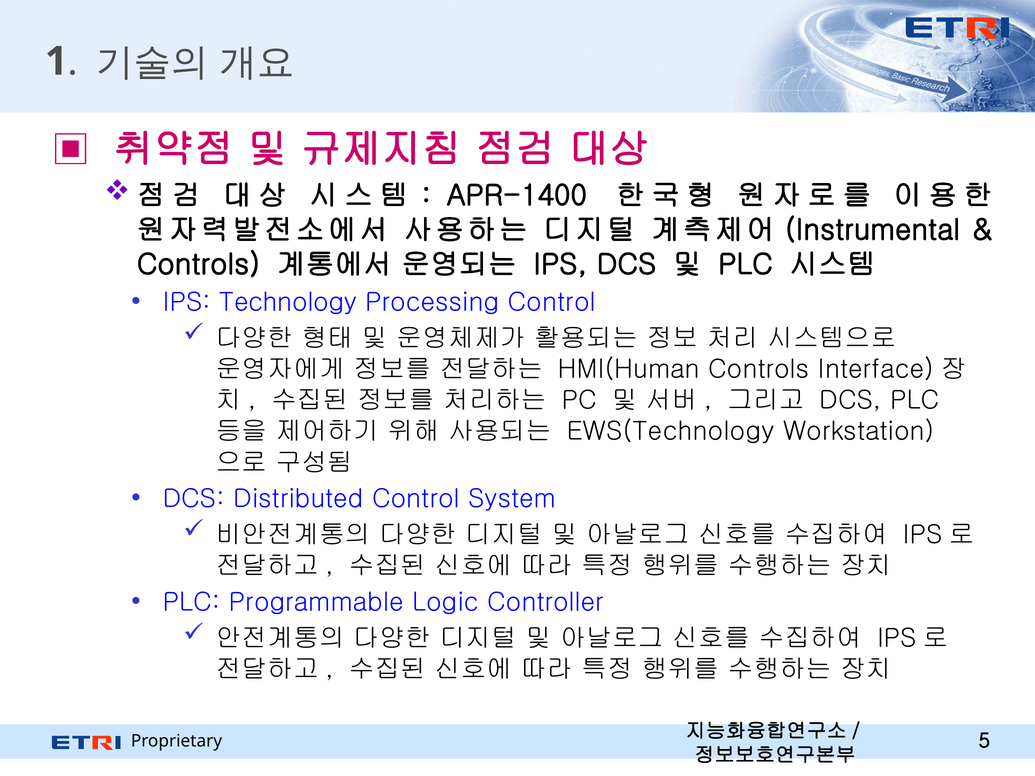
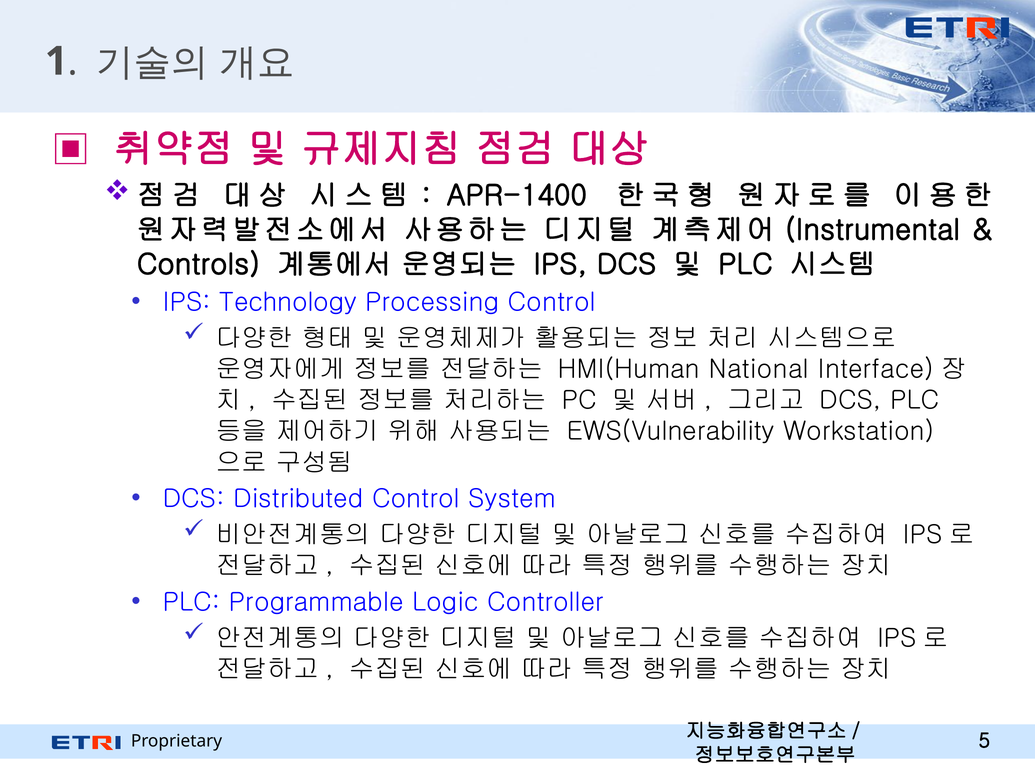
HMI(Human Controls: Controls -> National
EWS(Technology: EWS(Technology -> EWS(Vulnerability
